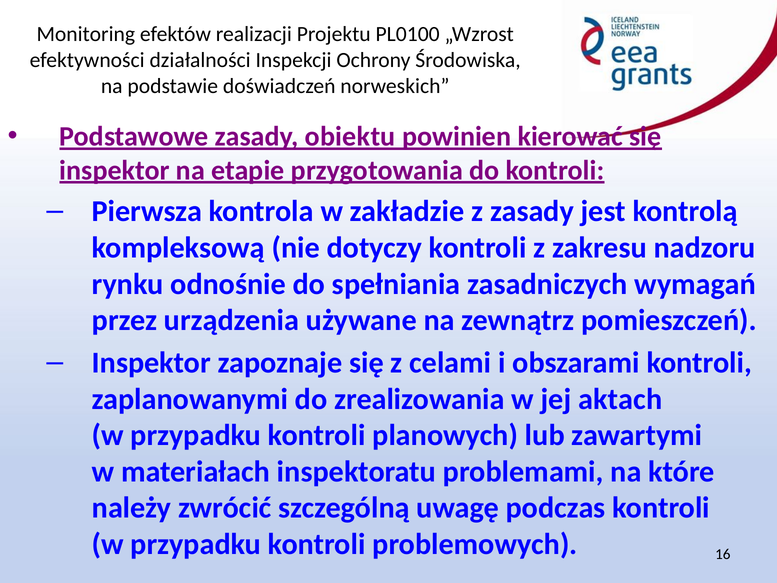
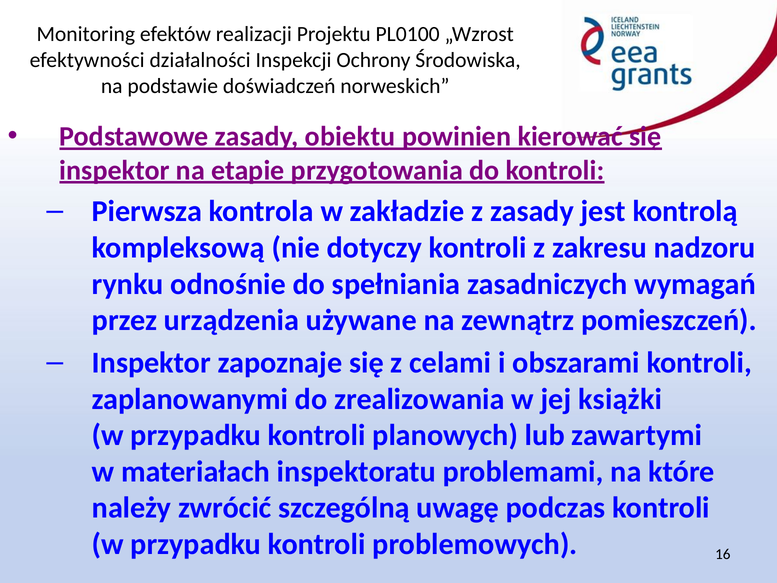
aktach: aktach -> książki
